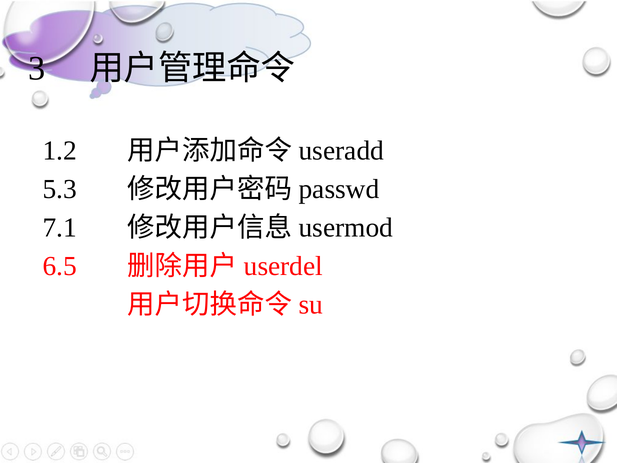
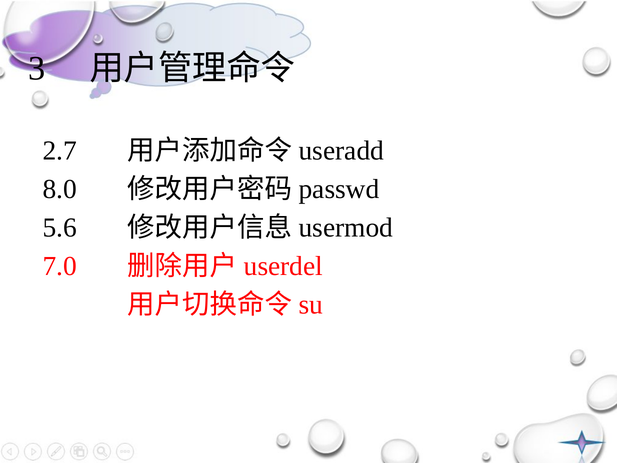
1.2: 1.2 -> 2.7
5.3: 5.3 -> 8.0
7.1: 7.1 -> 5.6
6.5: 6.5 -> 7.0
